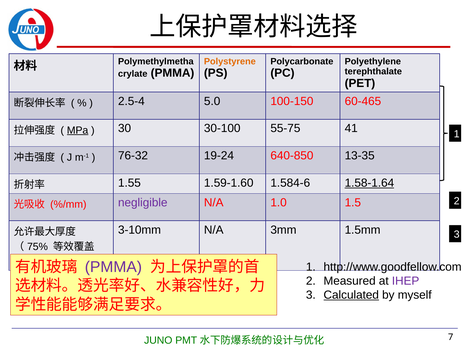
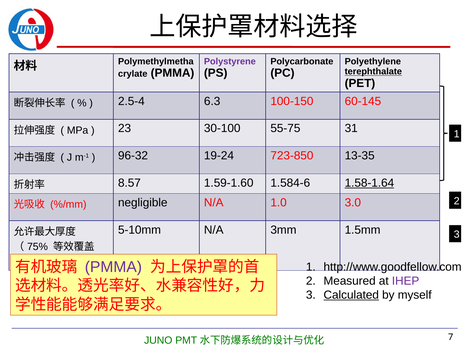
Polystyrene colour: orange -> purple
terephthalate underline: none -> present
5.0: 5.0 -> 6.3
60-465: 60-465 -> 60-145
MPa underline: present -> none
30: 30 -> 23
41: 41 -> 31
76-32: 76-32 -> 96-32
640-850: 640-850 -> 723-850
1.55: 1.55 -> 8.57
negligible colour: purple -> black
1.5: 1.5 -> 3.0
3-10mm: 3-10mm -> 5-10mm
